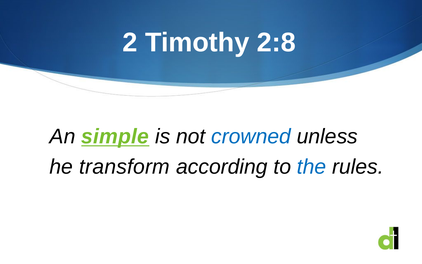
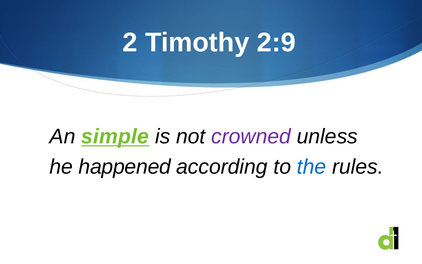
2:8: 2:8 -> 2:9
crowned colour: blue -> purple
transform: transform -> happened
